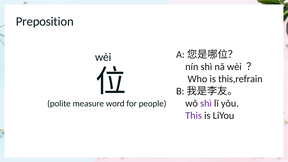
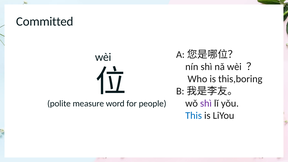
Preposition: Preposition -> Committed
this,refrain: this,refrain -> this,boring
This colour: purple -> blue
